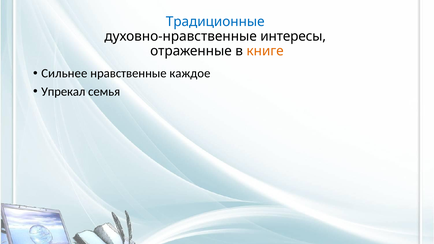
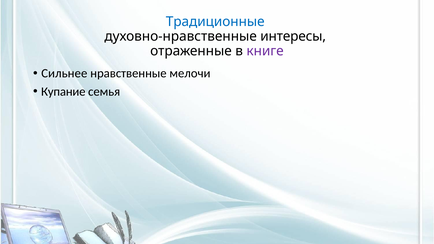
книге colour: orange -> purple
каждое: каждое -> мелочи
Упрекал: Упрекал -> Купание
